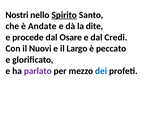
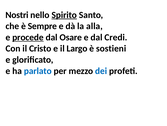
Andate: Andate -> Sempre
dite: dite -> alla
procede underline: none -> present
Nuovi: Nuovi -> Cristo
peccato: peccato -> sostieni
parlato colour: purple -> blue
